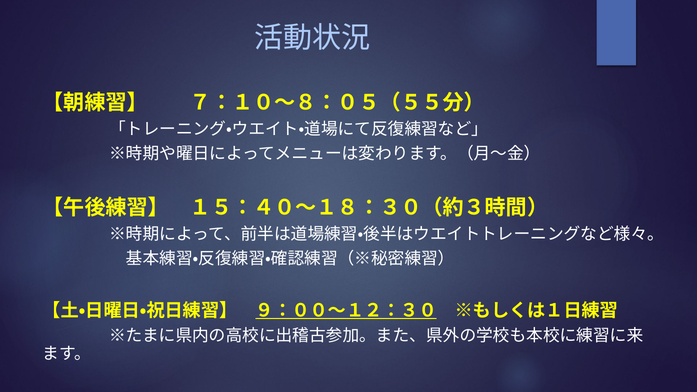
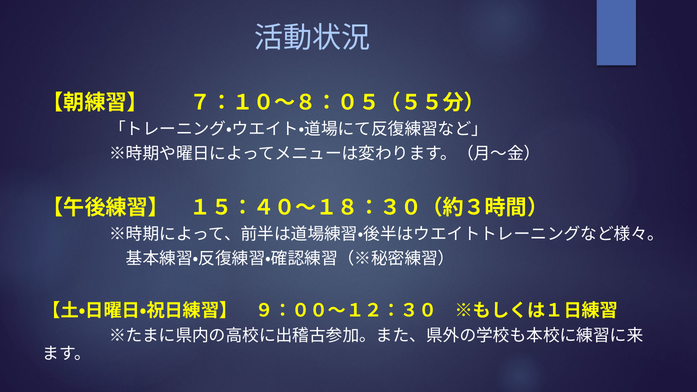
９：００～１２：３０ underline: present -> none
